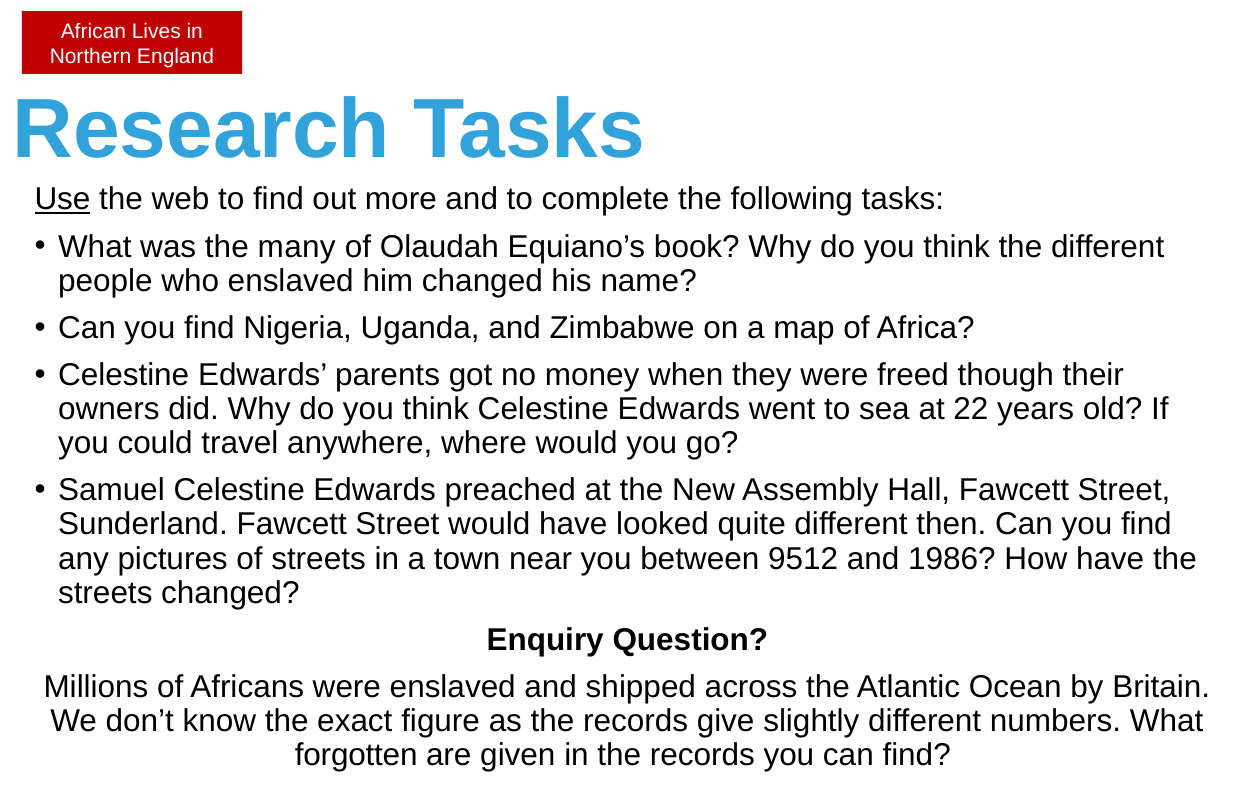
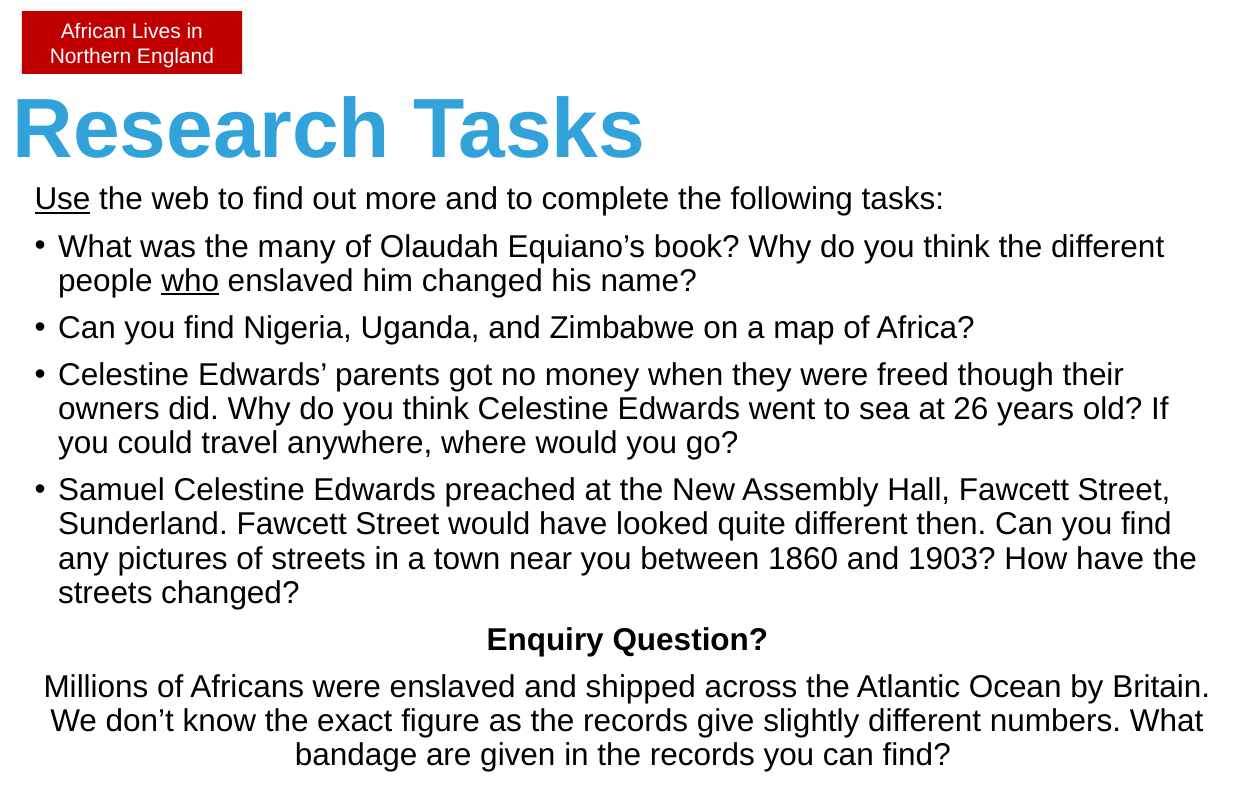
who underline: none -> present
22: 22 -> 26
9512: 9512 -> 1860
1986: 1986 -> 1903
forgotten: forgotten -> bandage
